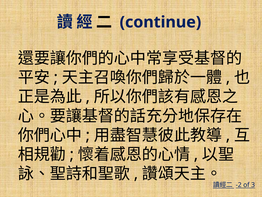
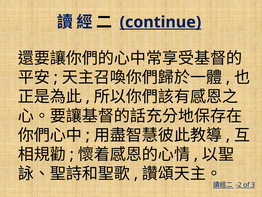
continue underline: none -> present
